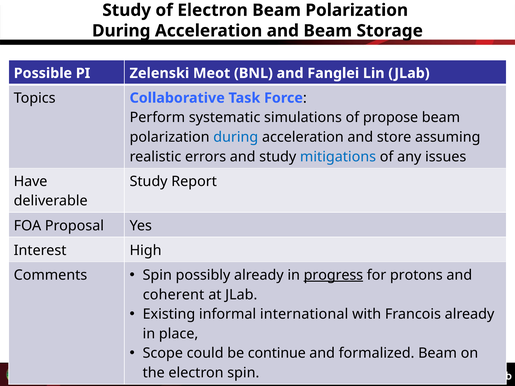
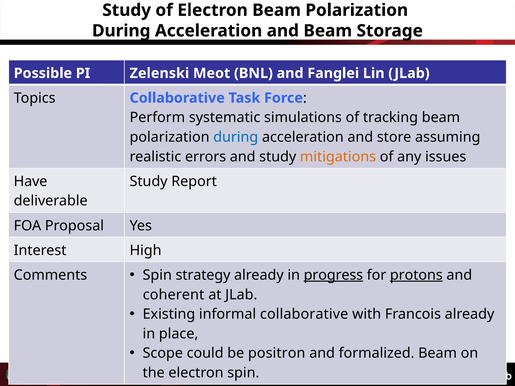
propose: propose -> tracking
mitigations colour: blue -> orange
possibly: possibly -> strategy
protons underline: none -> present
informal international: international -> collaborative
continue: continue -> positron
